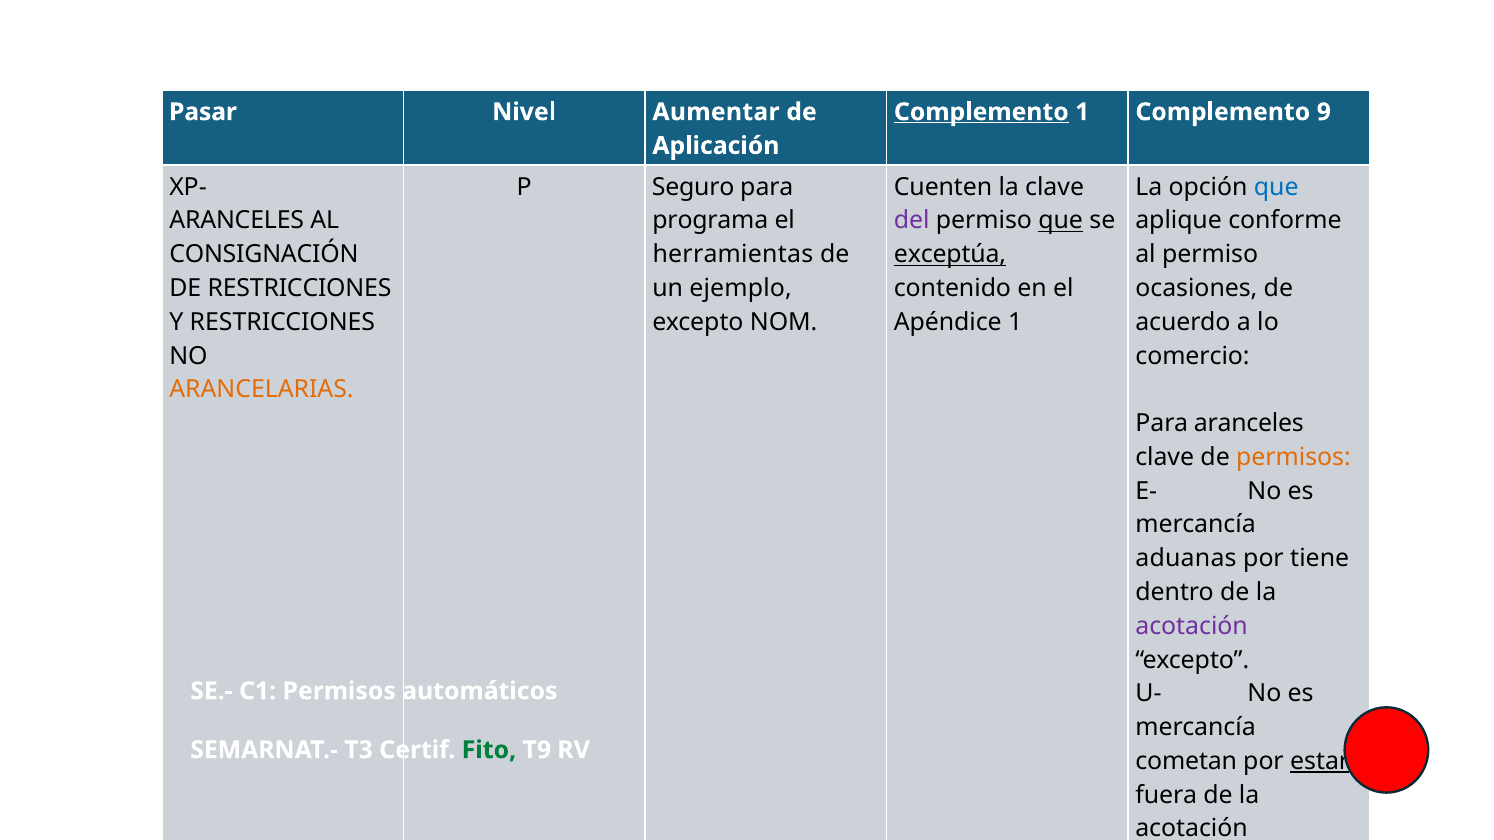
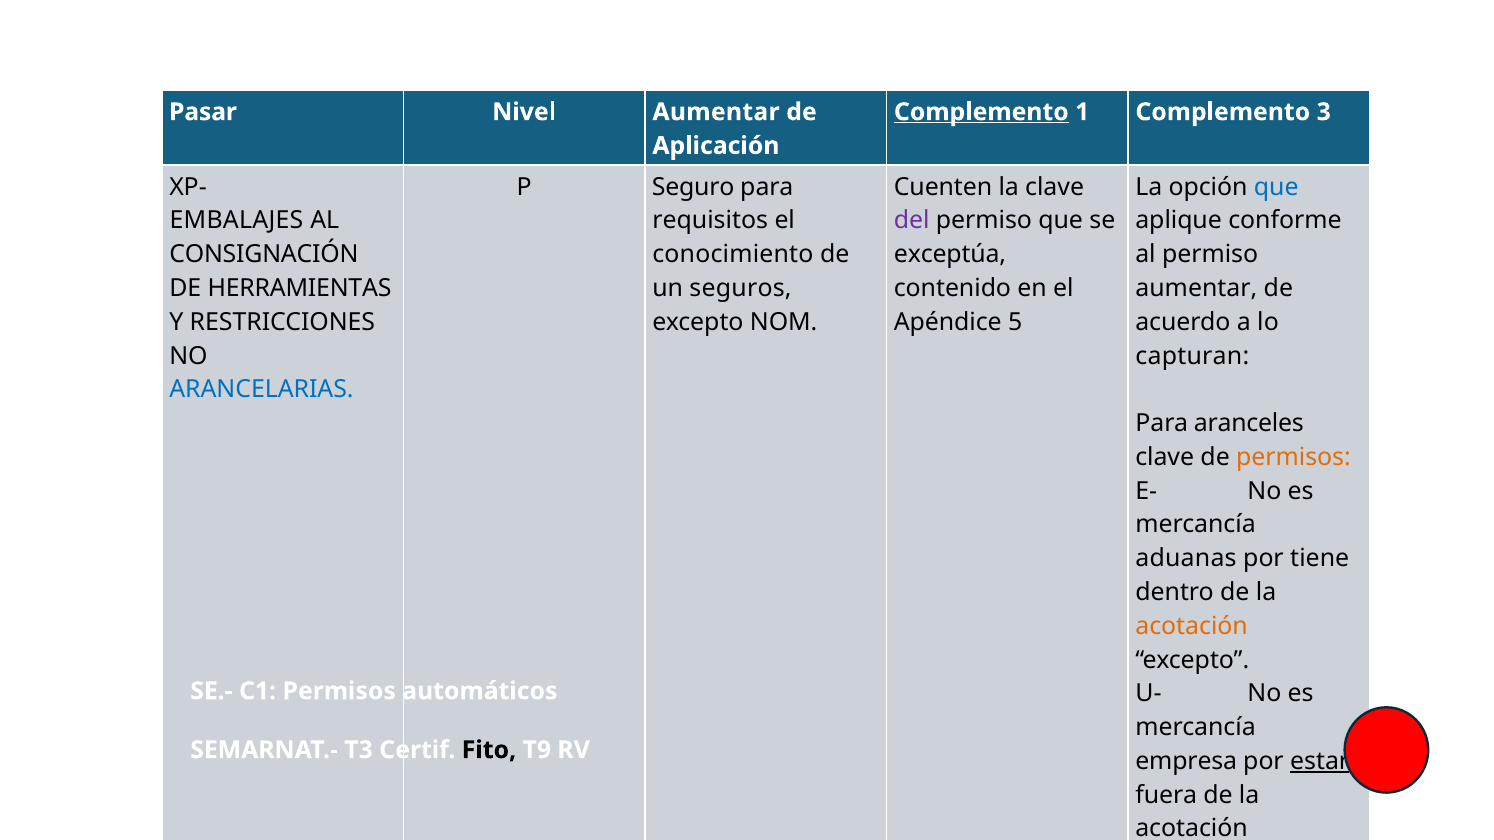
9: 9 -> 3
ARANCELES at (237, 221): ARANCELES -> EMBALAJES
programa: programa -> requisitos
que at (1061, 221) underline: present -> none
herramientas: herramientas -> conocimiento
exceptúa underline: present -> none
DE RESTRICCIONES: RESTRICCIONES -> HERRAMIENTAS
ejemplo: ejemplo -> seguros
ocasiones at (1196, 288): ocasiones -> aumentar
Apéndice 1: 1 -> 5
comercio: comercio -> capturan
ARANCELARIAS colour: orange -> blue
acotación at (1192, 626) colour: purple -> orange
Fito colour: green -> black
cometan: cometan -> empresa
